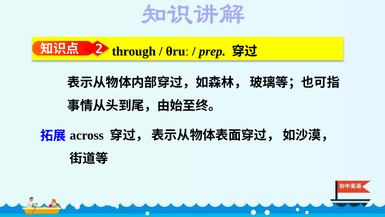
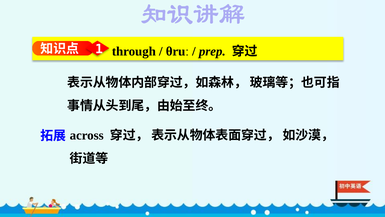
2: 2 -> 1
